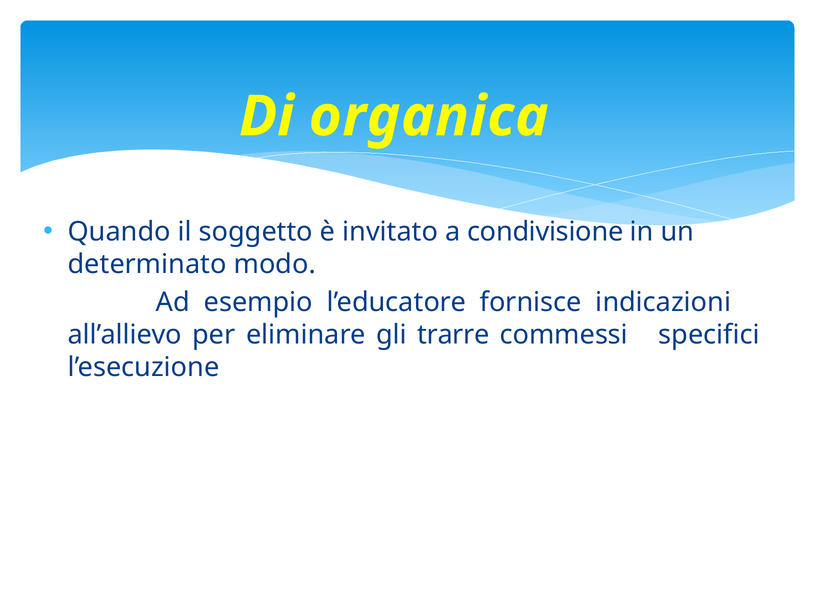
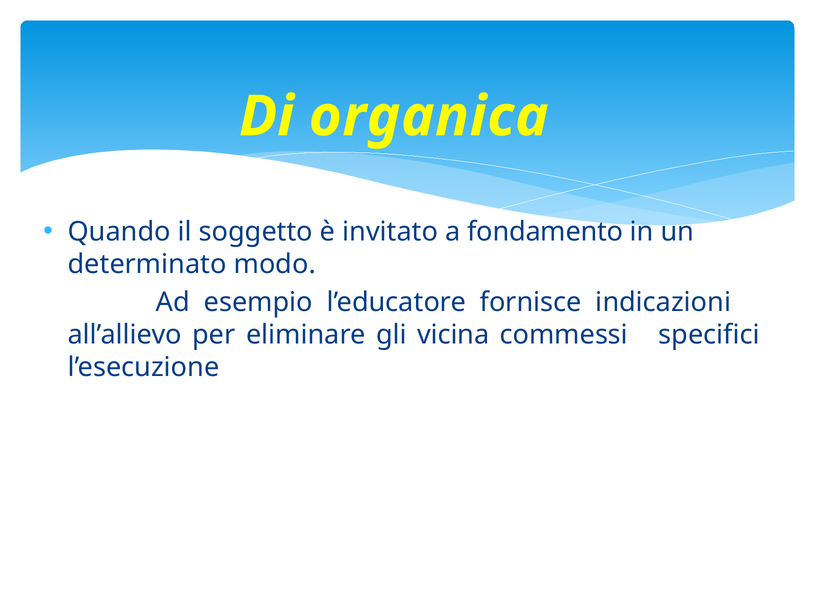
condivisione: condivisione -> fondamento
trarre: trarre -> vicina
